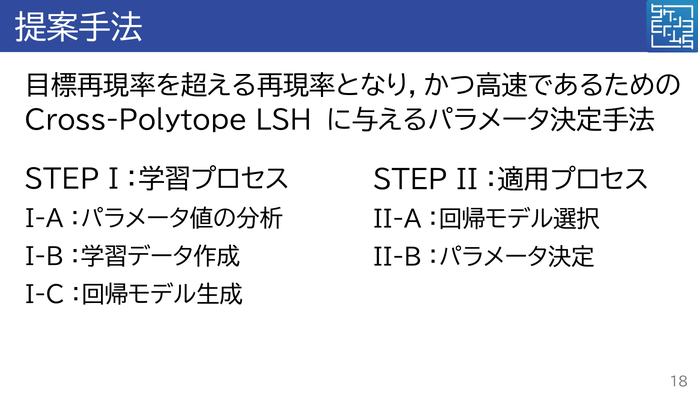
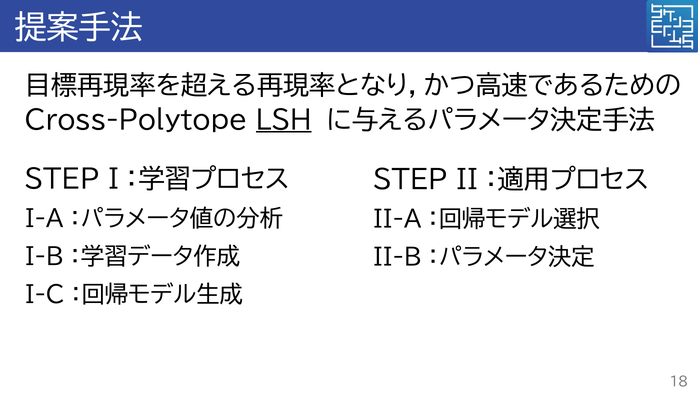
LSH underline: none -> present
